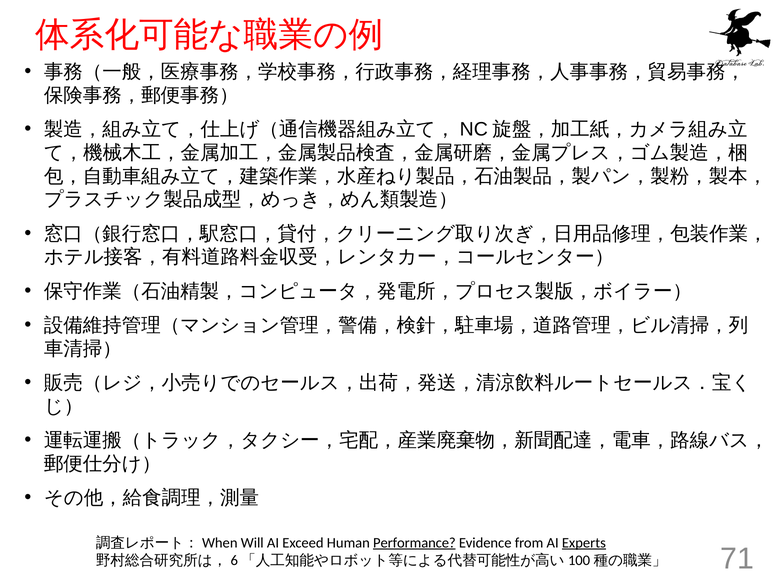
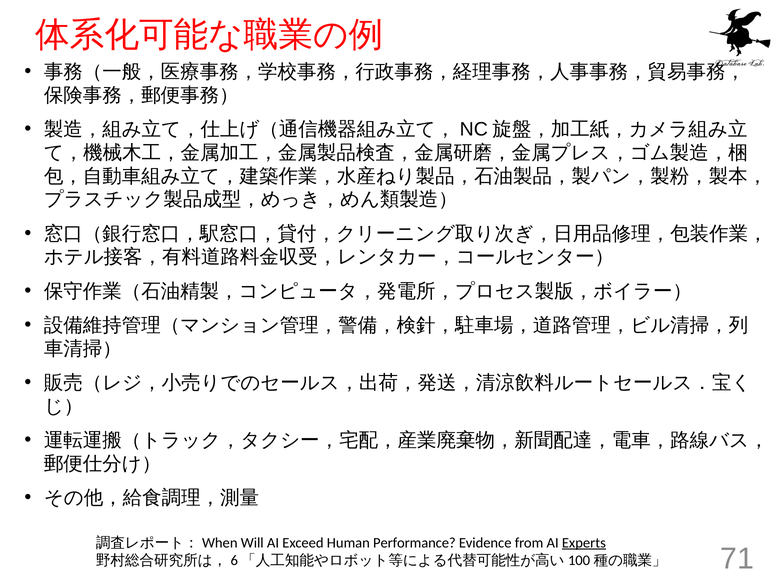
Performance underline: present -> none
